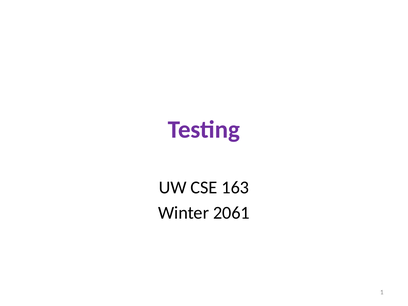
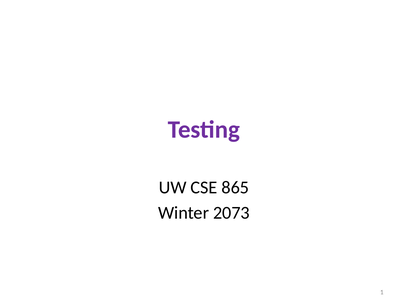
163: 163 -> 865
2061: 2061 -> 2073
